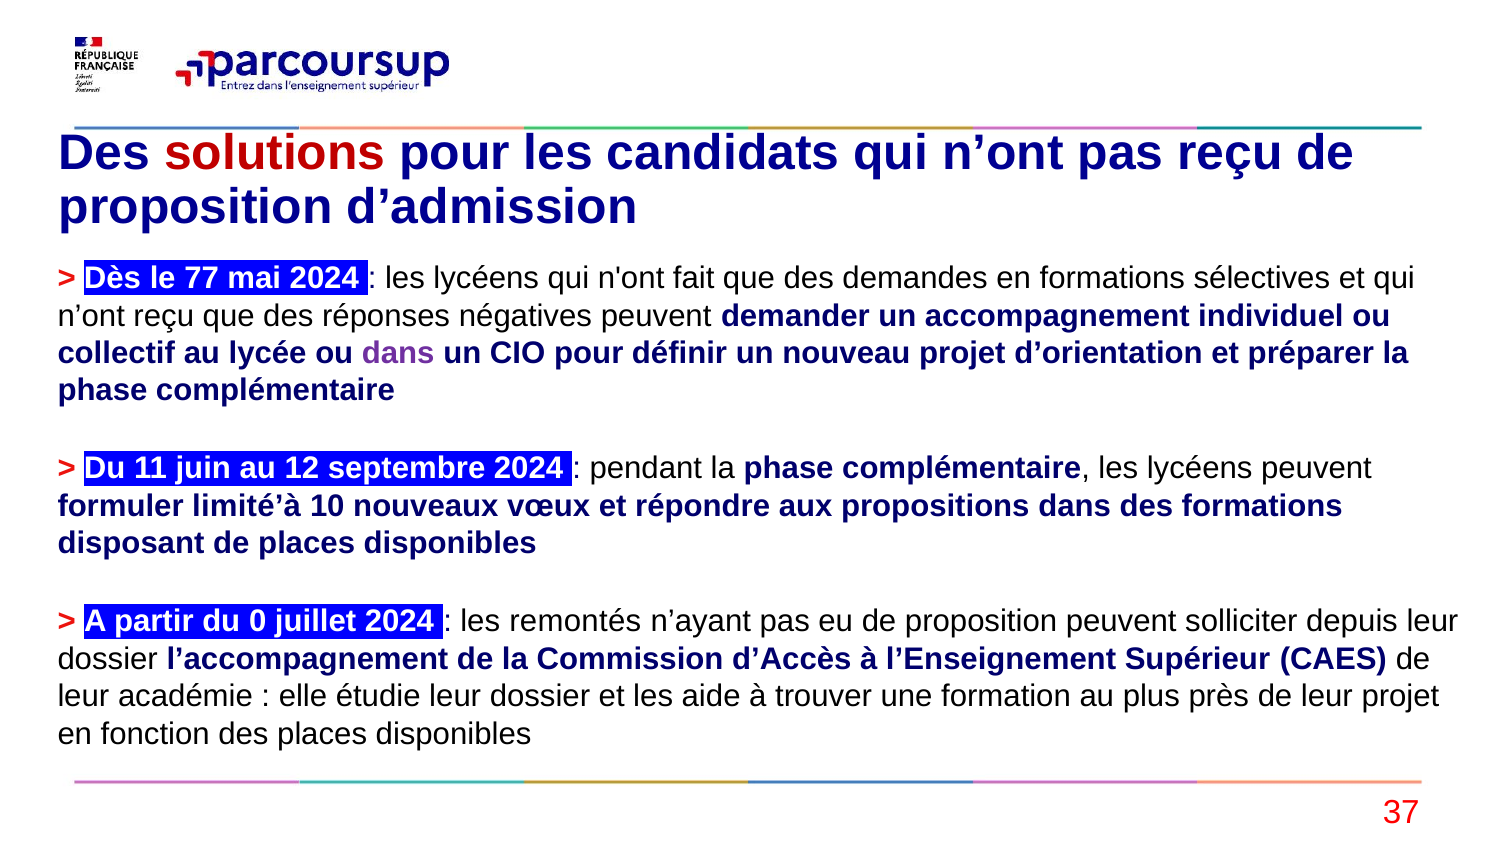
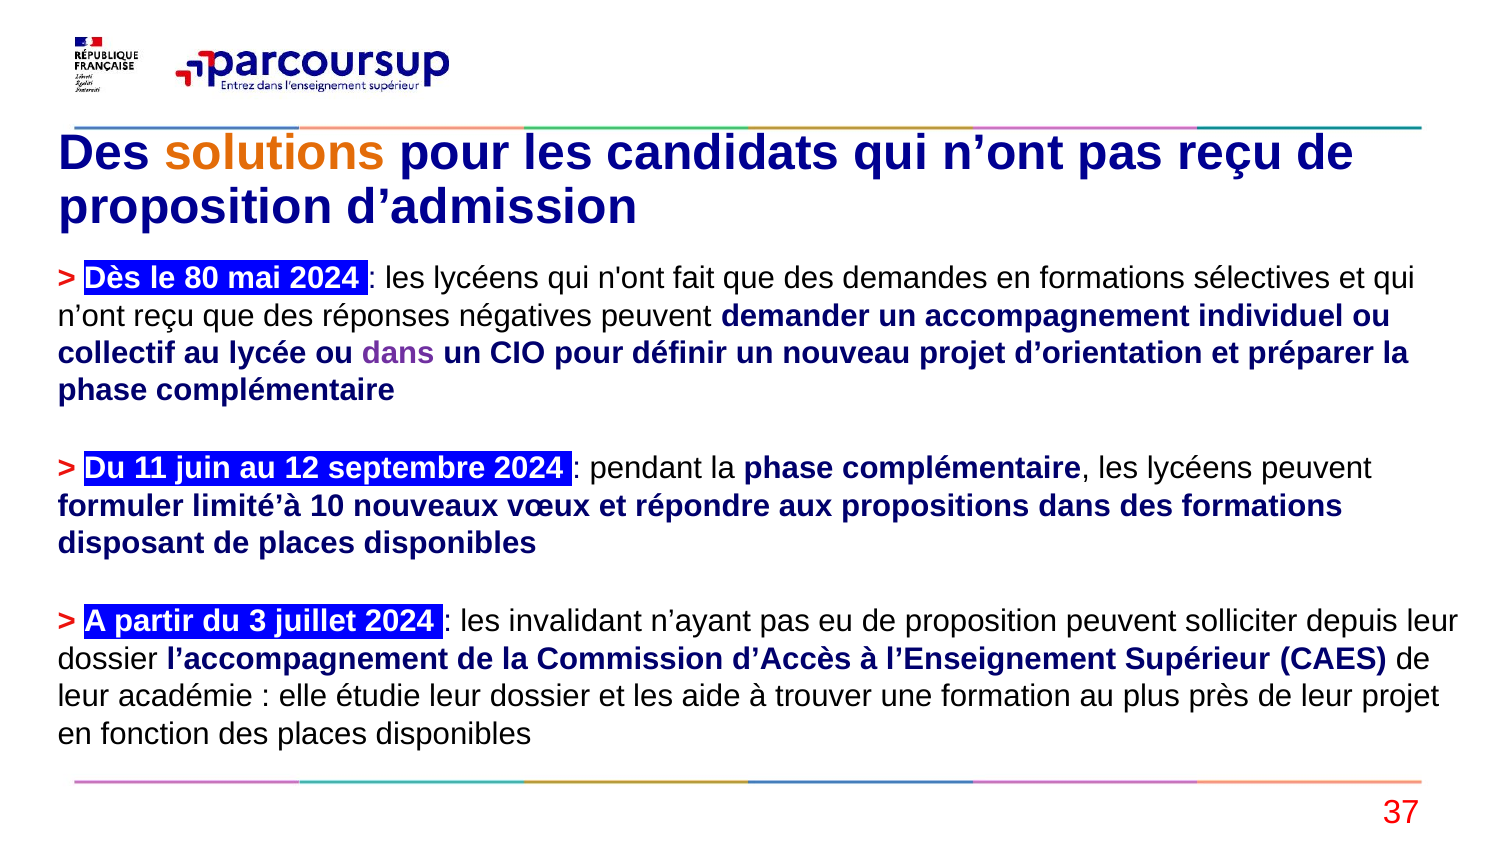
solutions colour: red -> orange
77: 77 -> 80
0: 0 -> 3
remontés: remontés -> invalidant
